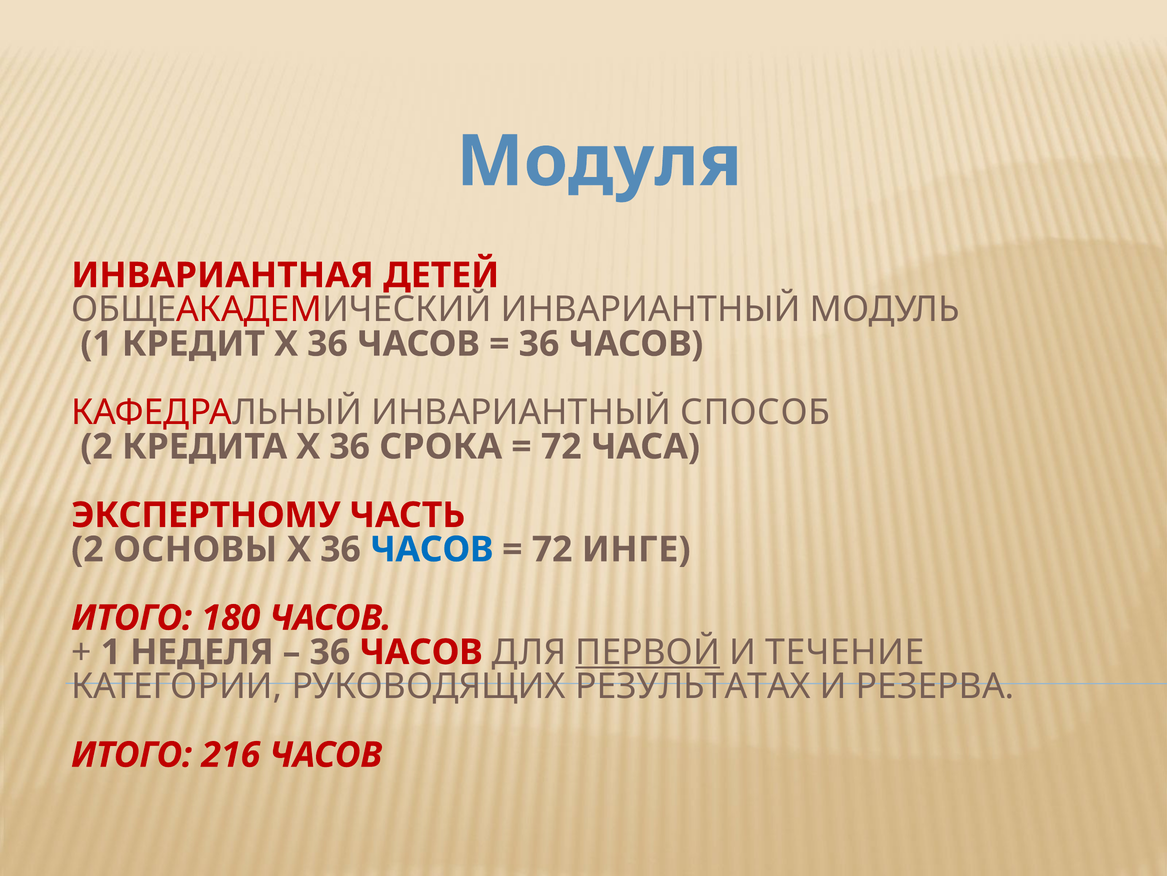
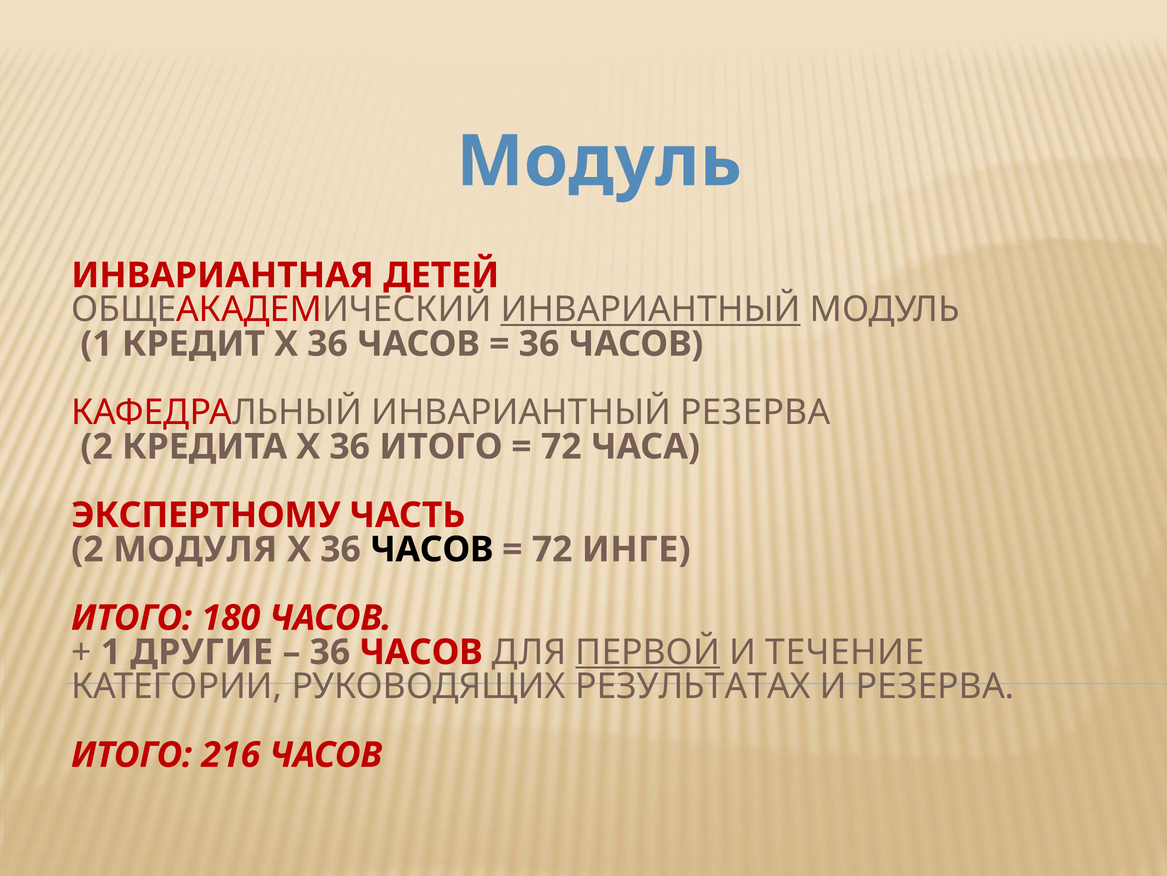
Модуля at (599, 161): Модуля -> Модуль
ИНВАРИАНТНЫЙ at (651, 309) underline: none -> present
ИНВАРИАНТНЫЙ СПОСОБ: СПОСОБ -> РЕЗЕРВА
36 СРОКА: СРОКА -> ИТОГО
ОСНОВЫ: ОСНОВЫ -> МОДУЛЯ
ЧАСОВ at (432, 549) colour: blue -> black
НЕДЕЛЯ: НЕДЕЛЯ -> ДРУГИЕ
